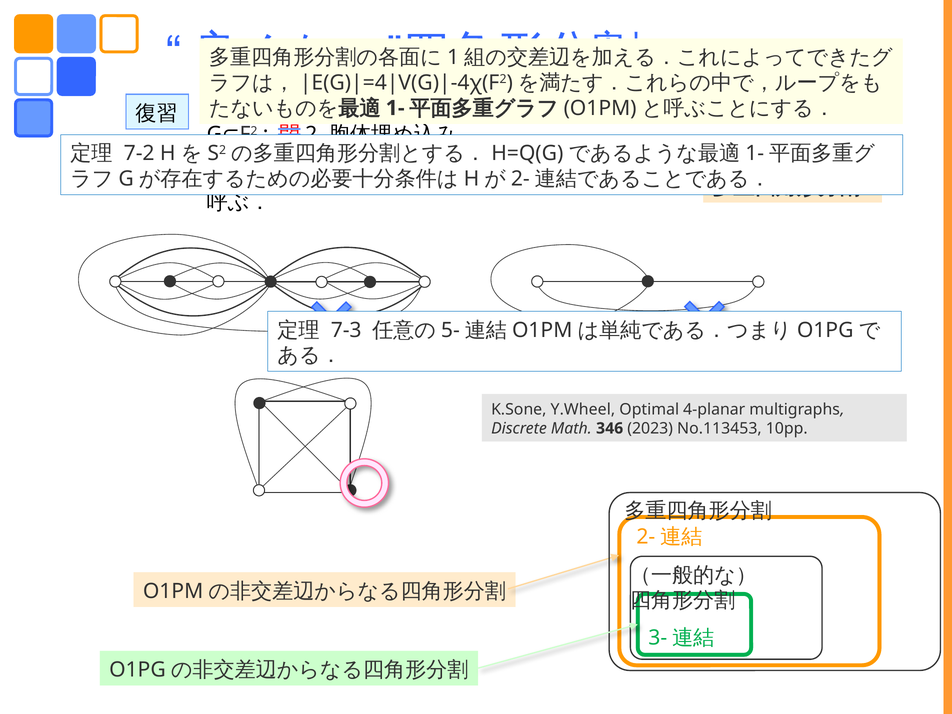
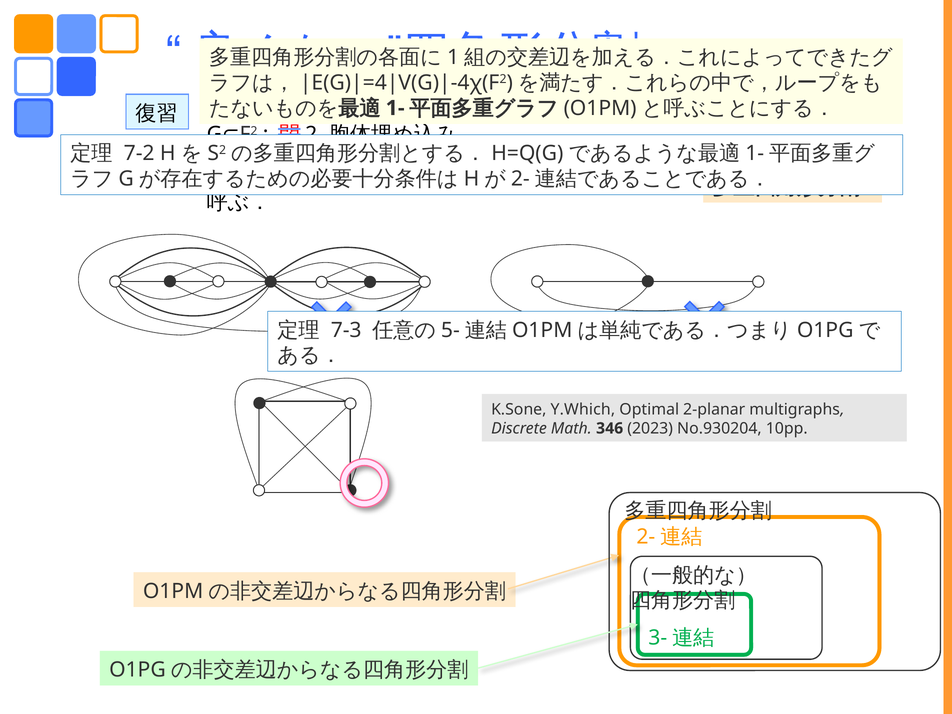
Y.Wheel: Y.Wheel -> Y.Which
4-planar: 4-planar -> 2-planar
No.113453: No.113453 -> No.930204
